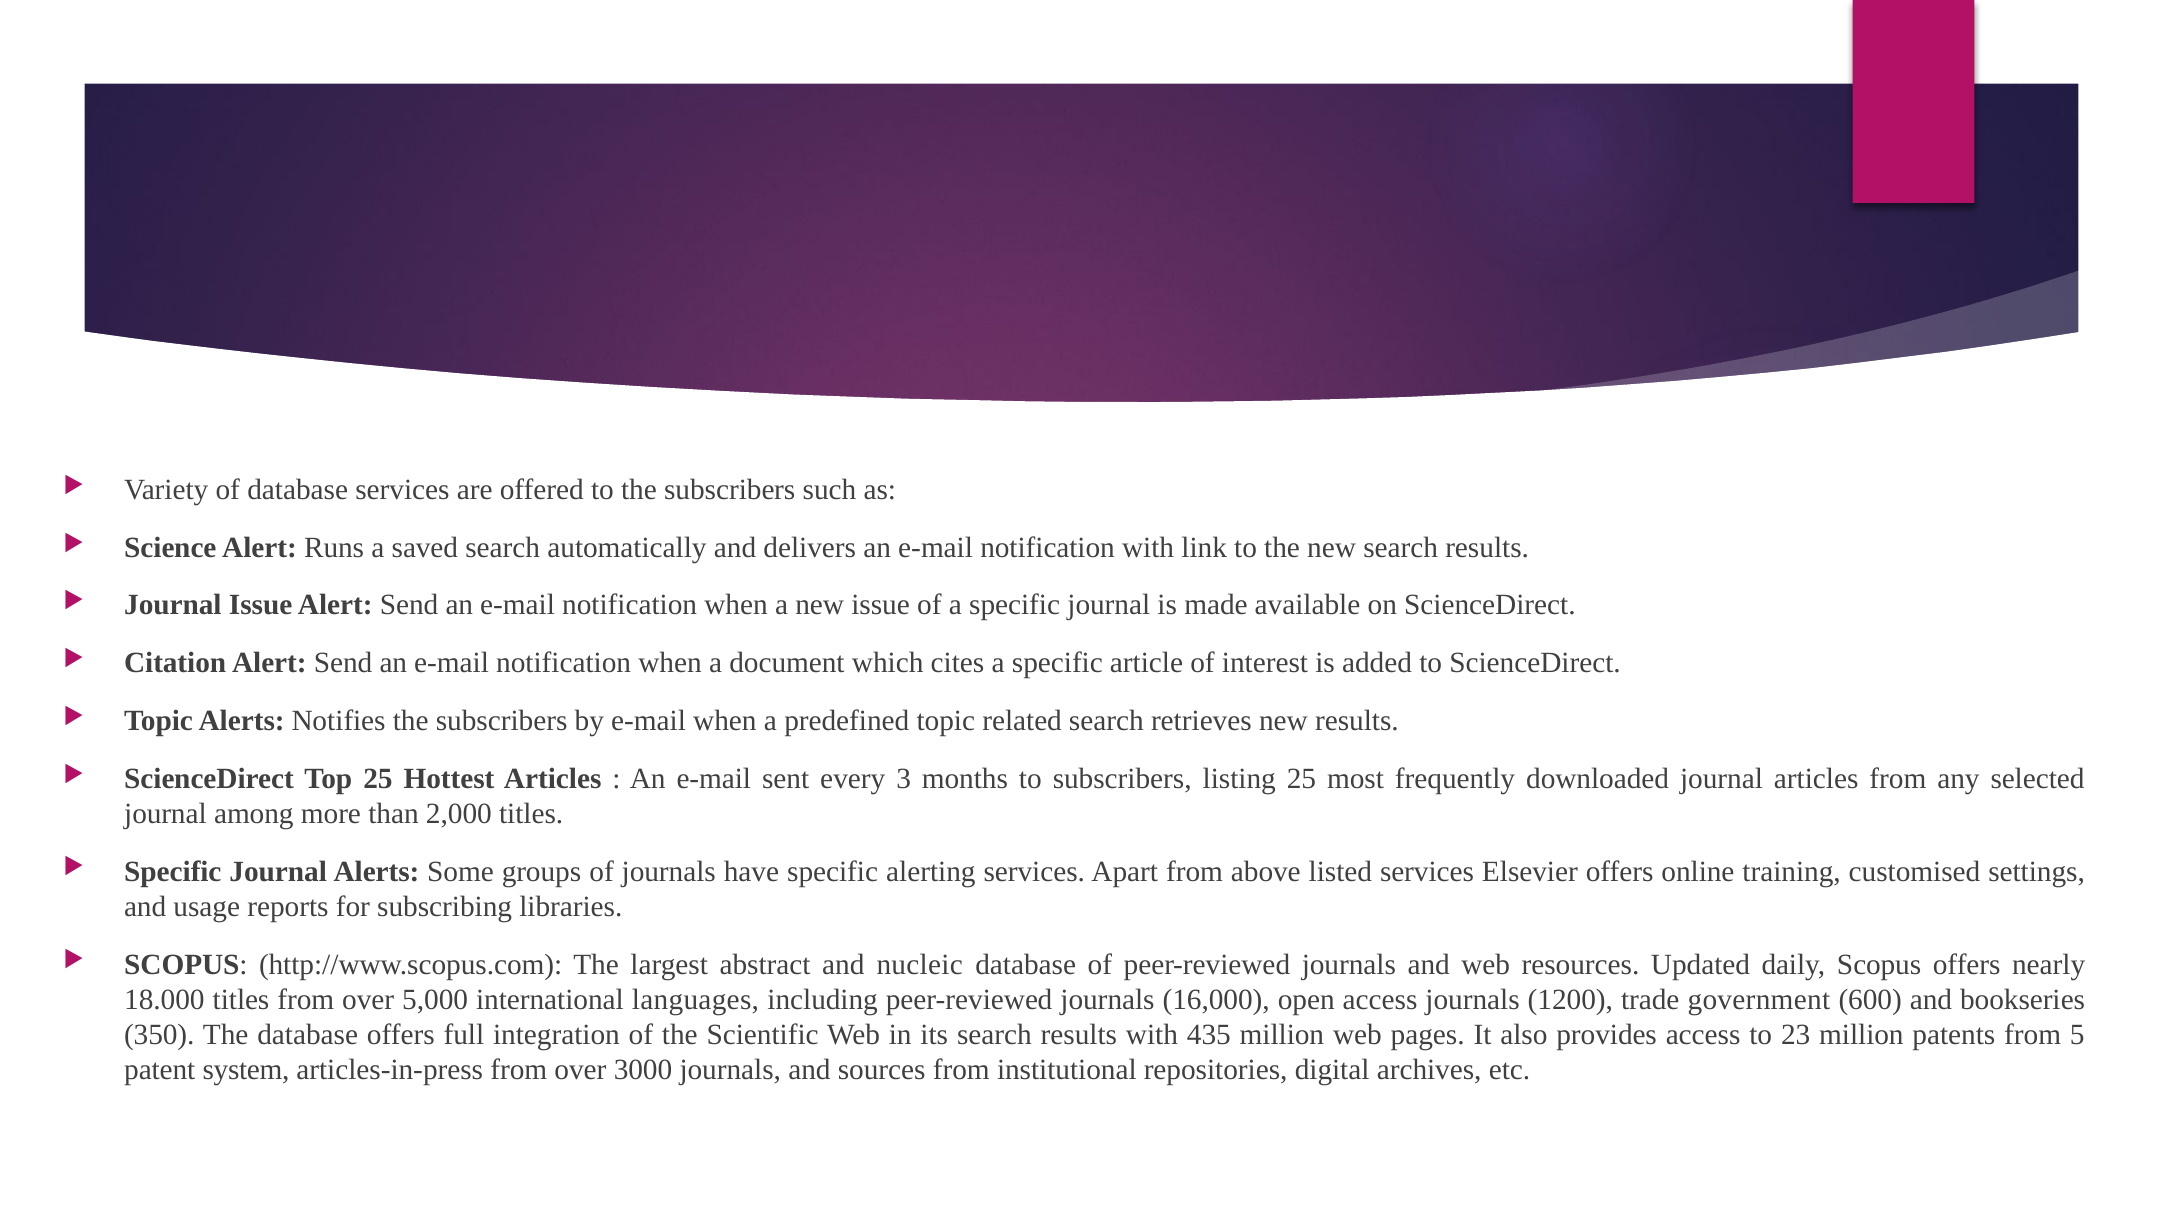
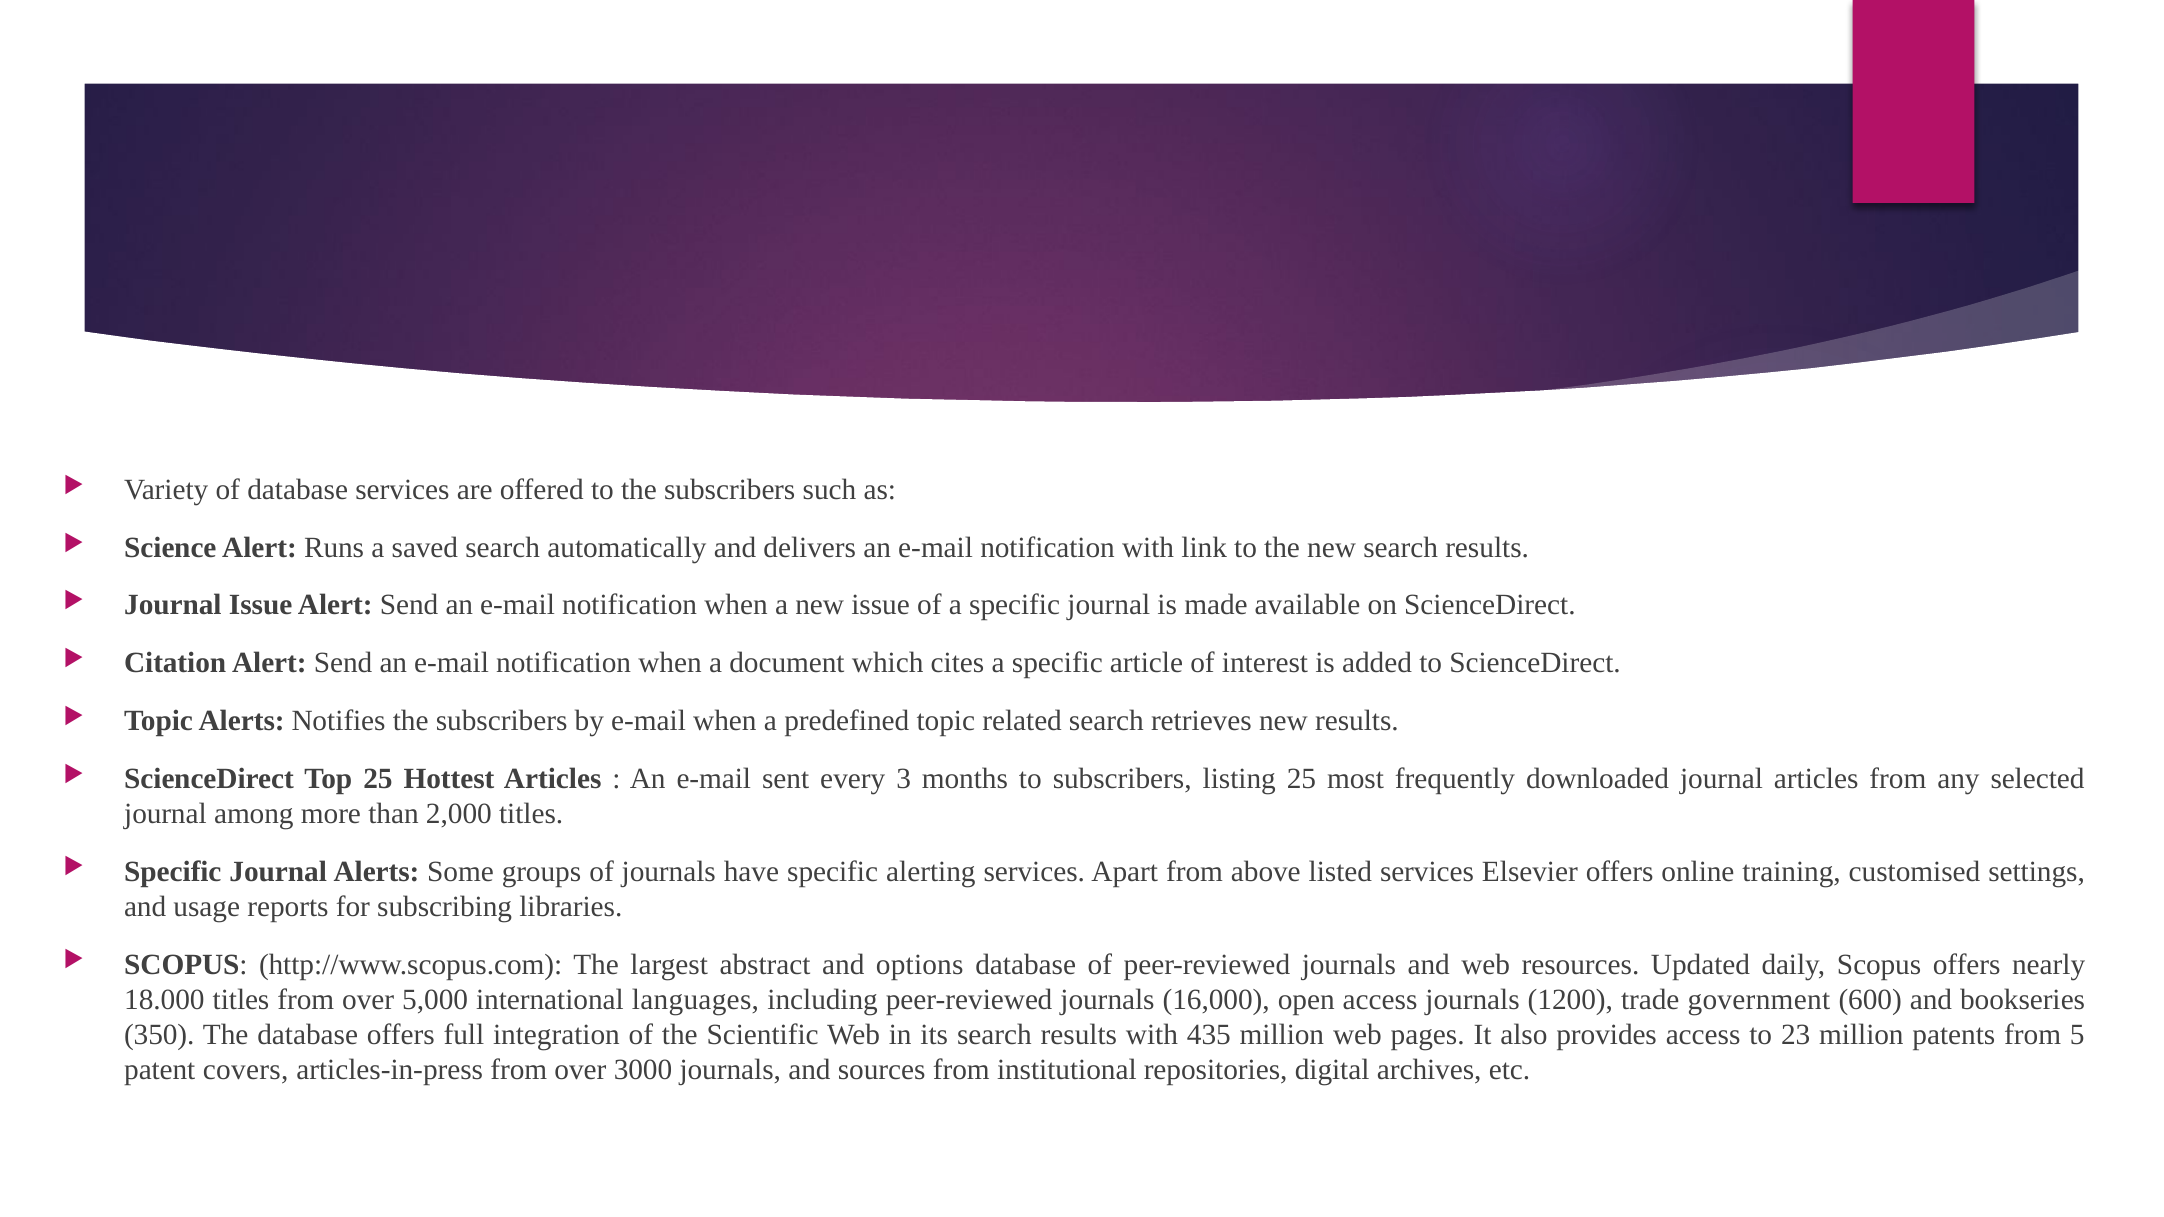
nucleic: nucleic -> options
system: system -> covers
